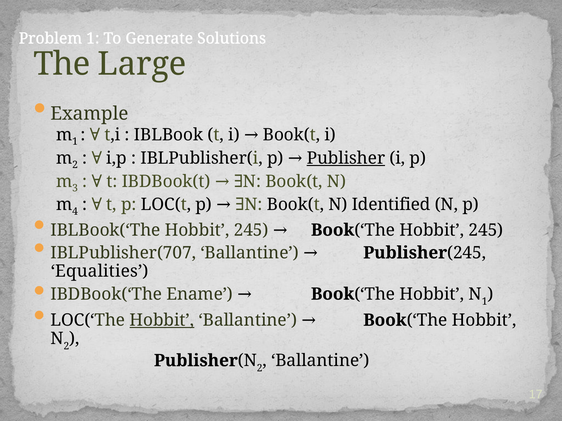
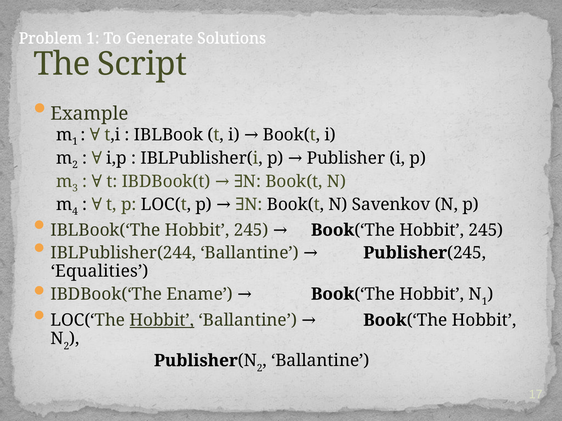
Large: Large -> Script
Publisher underline: present -> none
Identified: Identified -> Savenkov
IBLPublisher(707: IBLPublisher(707 -> IBLPublisher(244
